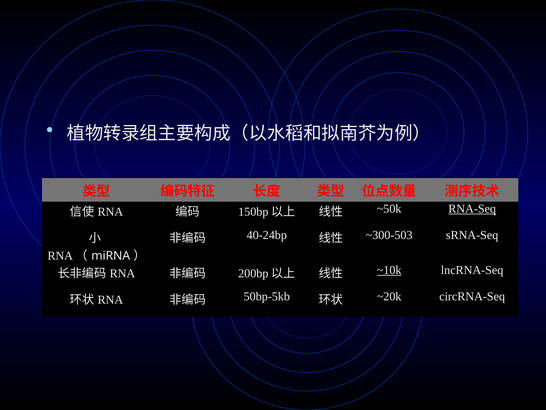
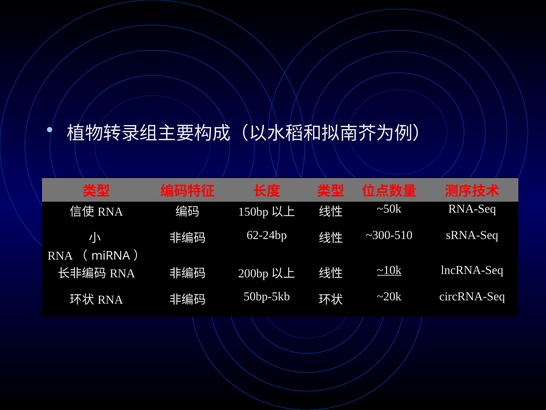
RNA-Seq underline: present -> none
40-24bp: 40-24bp -> 62-24bp
~300-503: ~300-503 -> ~300-510
